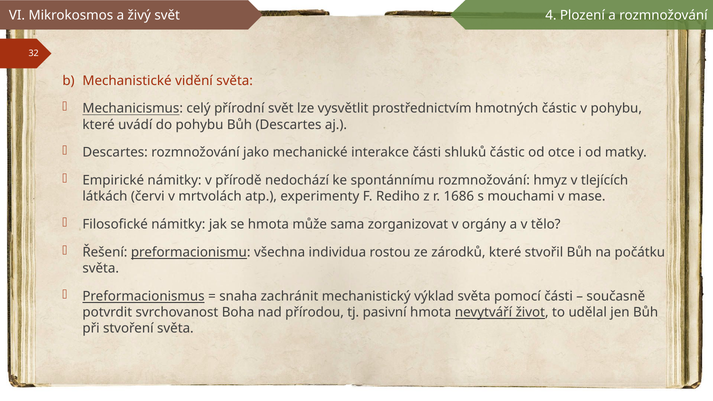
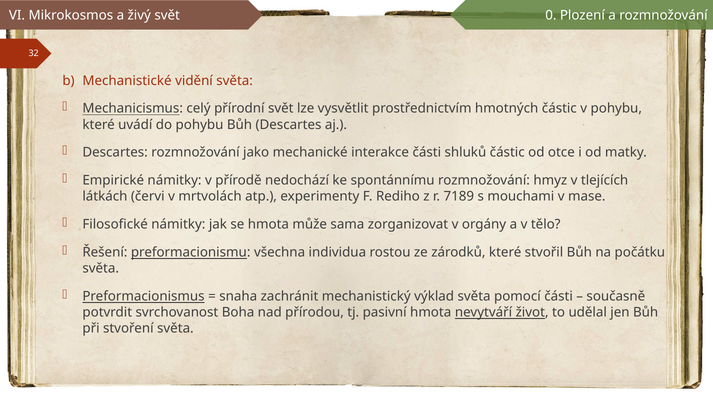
4: 4 -> 0
1686: 1686 -> 7189
